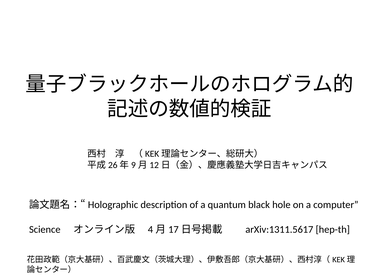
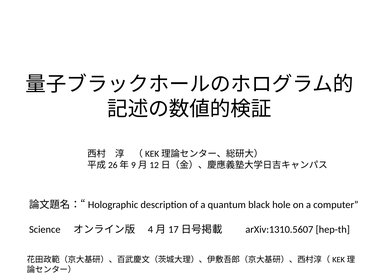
arXiv:1311.5617: arXiv:1311.5617 -> arXiv:1310.5607
